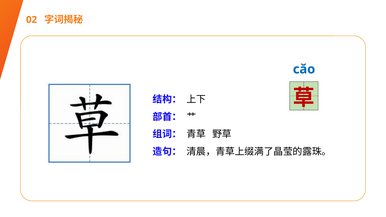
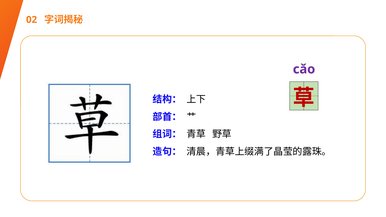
cǎo colour: blue -> purple
